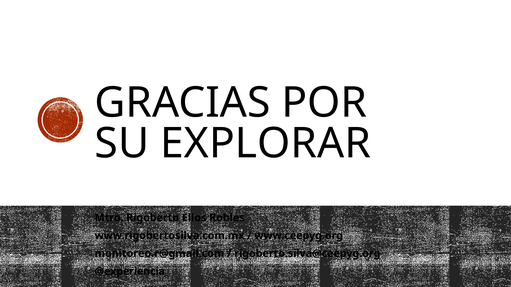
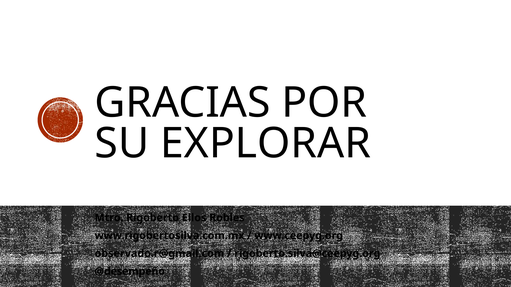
monitoreo.r@gmail.com: monitoreo.r@gmail.com -> observado.r@gmail.com
@experiencia: @experiencia -> @desempeño
